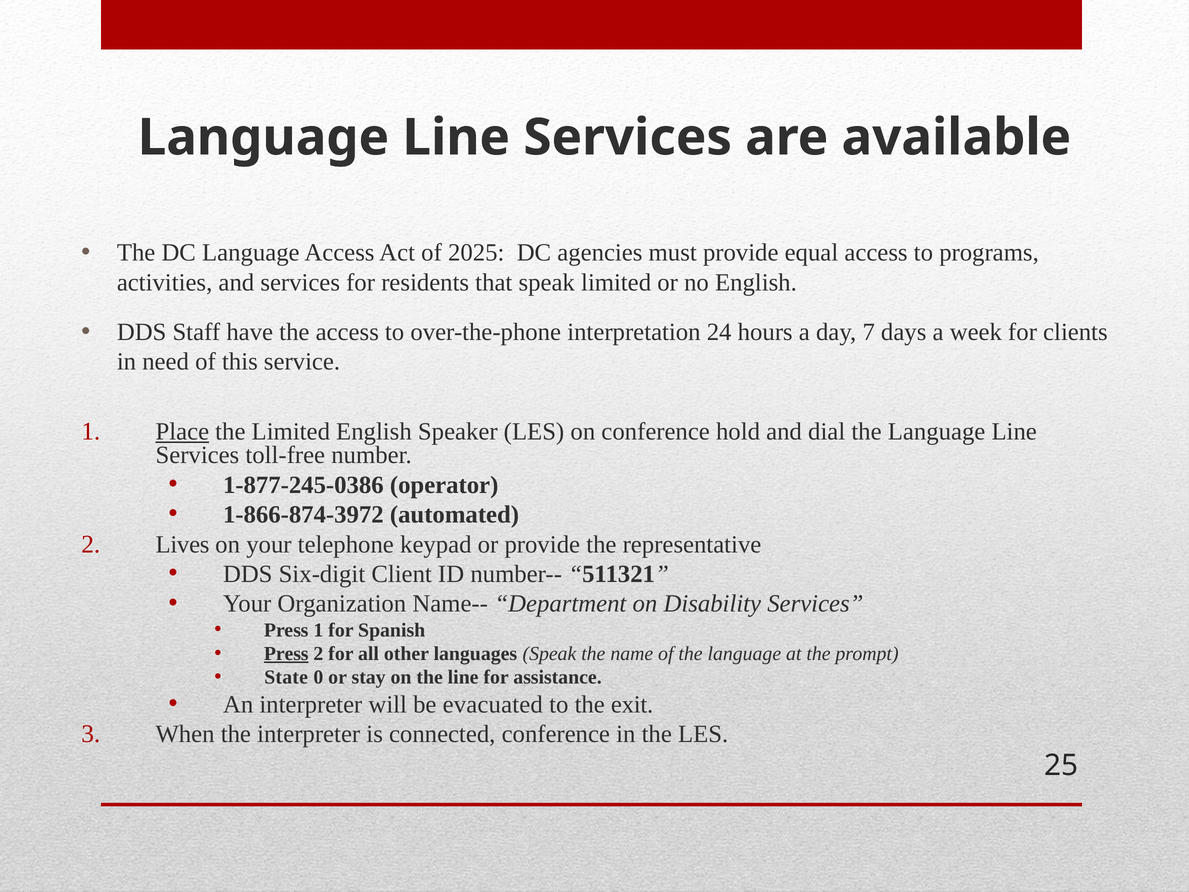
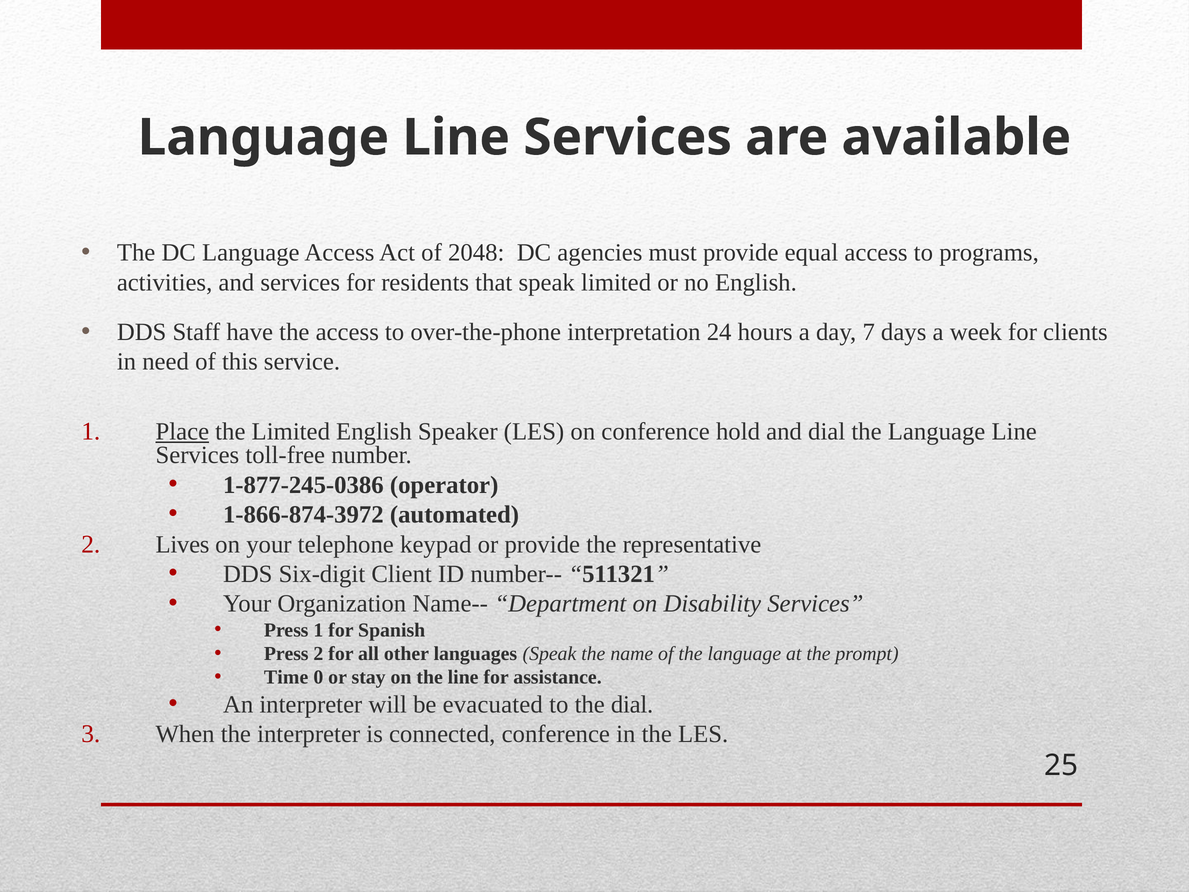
2025: 2025 -> 2048
Press at (286, 654) underline: present -> none
State: State -> Time
the exit: exit -> dial
